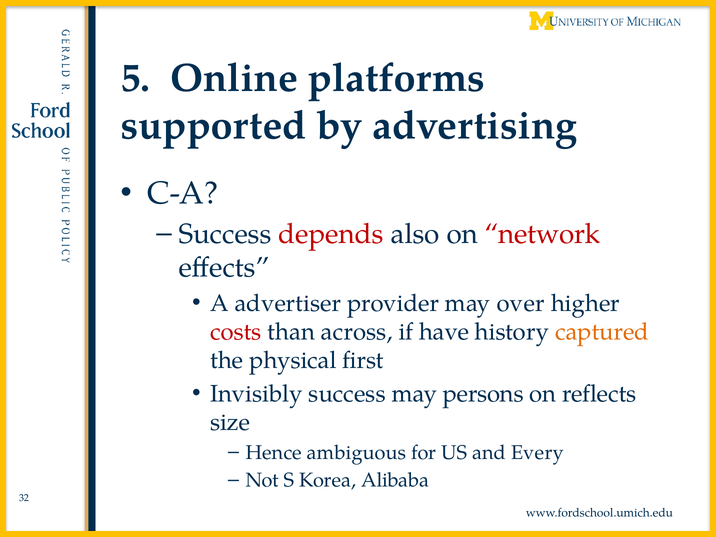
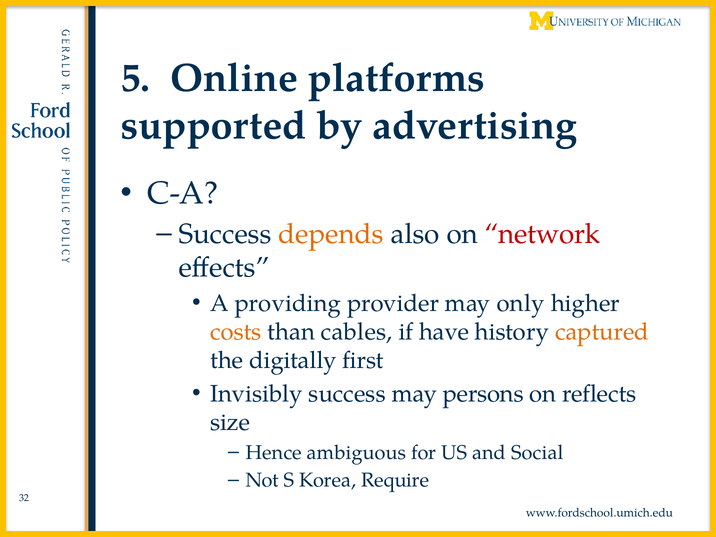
depends colour: red -> orange
advertiser: advertiser -> providing
over: over -> only
costs colour: red -> orange
across: across -> cables
physical: physical -> digitally
Every: Every -> Social
Alibaba: Alibaba -> Require
